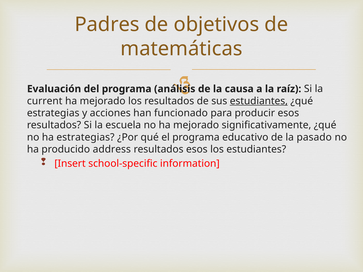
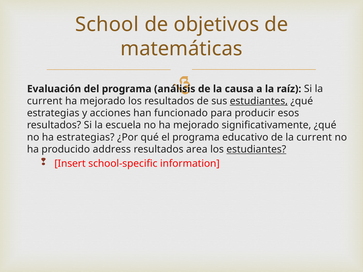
Padres: Padres -> School
de la pasado: pasado -> current
resultados esos: esos -> area
estudiantes at (256, 149) underline: none -> present
